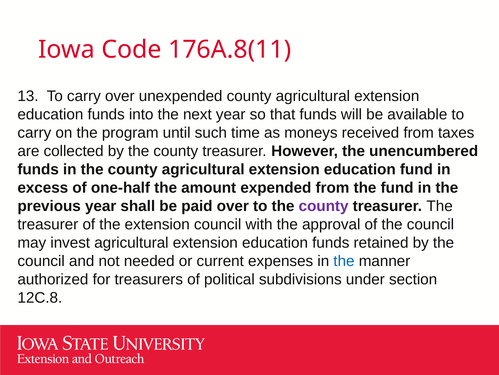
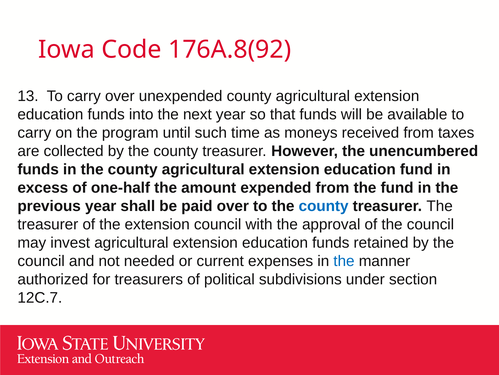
176A.8(11: 176A.8(11 -> 176A.8(92
county at (324, 206) colour: purple -> blue
12C.8: 12C.8 -> 12C.7
